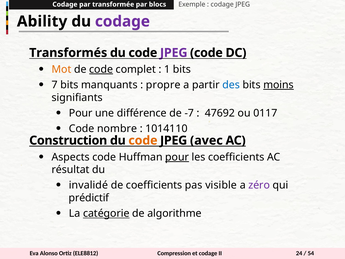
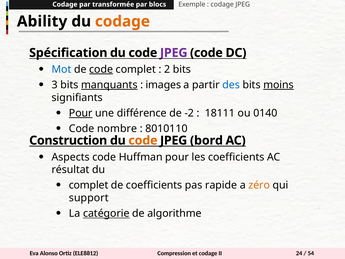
codage at (122, 21) colour: purple -> orange
Transformés: Transformés -> Spécification
Mot colour: orange -> blue
1: 1 -> 2
7: 7 -> 3
manquants underline: none -> present
propre: propre -> images
Pour at (81, 113) underline: none -> present
-7: -7 -> -2
47692: 47692 -> 18111
0117: 0117 -> 0140
1014110: 1014110 -> 8010110
avec: avec -> bord
pour at (177, 157) underline: present -> none
invalidé at (88, 185): invalidé -> complet
visible: visible -> rapide
zéro colour: purple -> orange
prédictif: prédictif -> support
